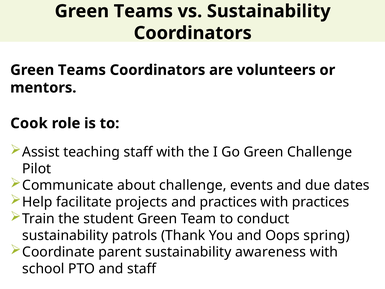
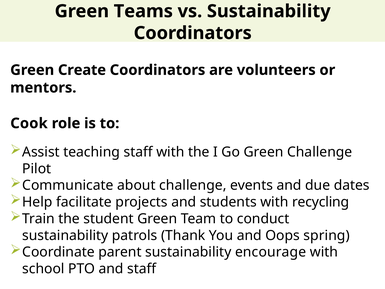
Teams at (82, 70): Teams -> Create
and practices: practices -> students
with practices: practices -> recycling
awareness: awareness -> encourage
